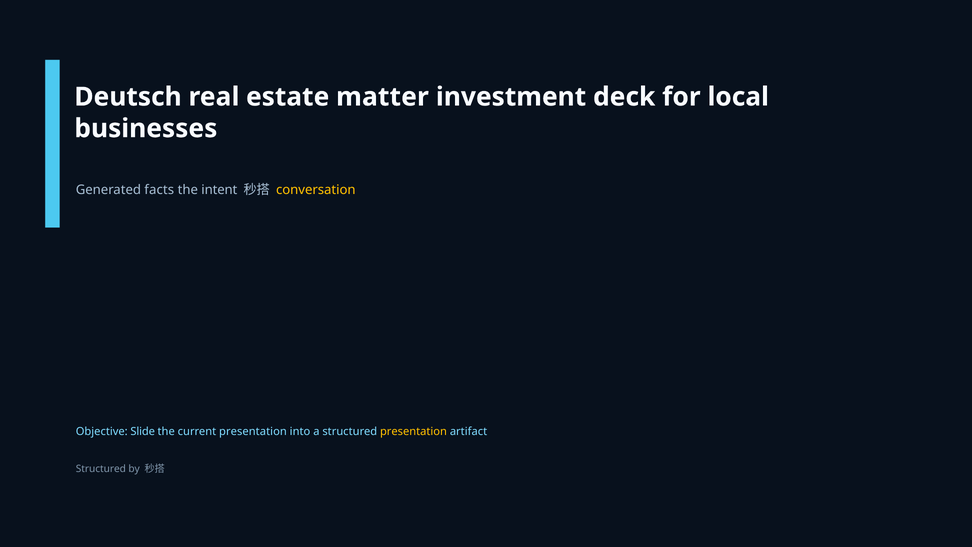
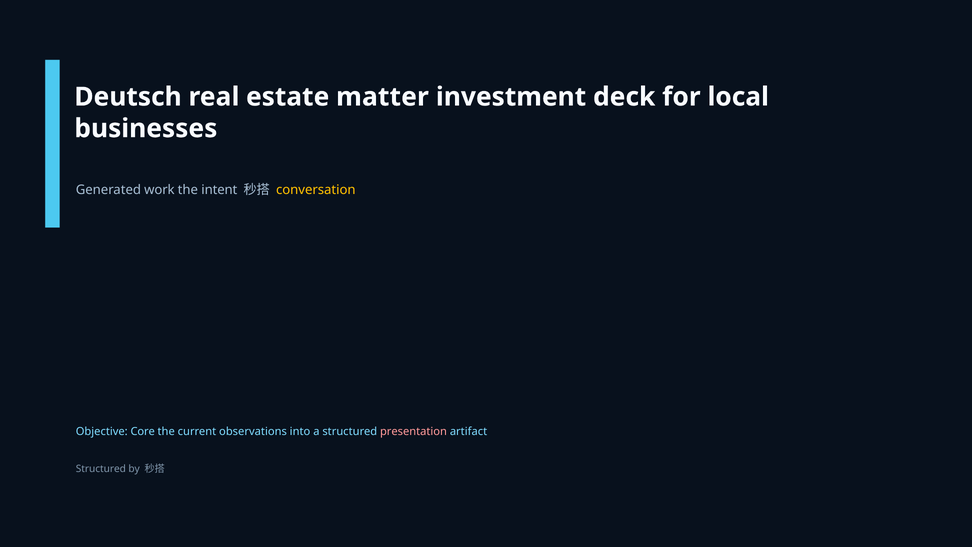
facts: facts -> work
Slide: Slide -> Core
current presentation: presentation -> observations
presentation at (413, 432) colour: yellow -> pink
